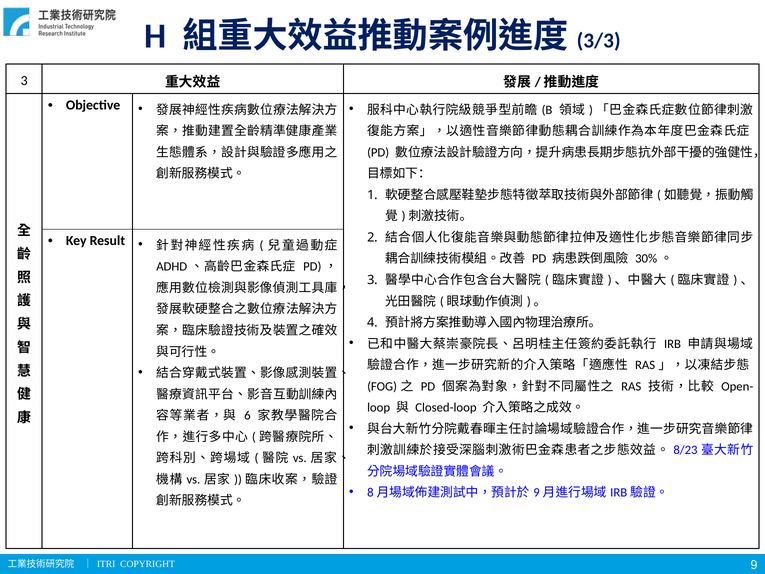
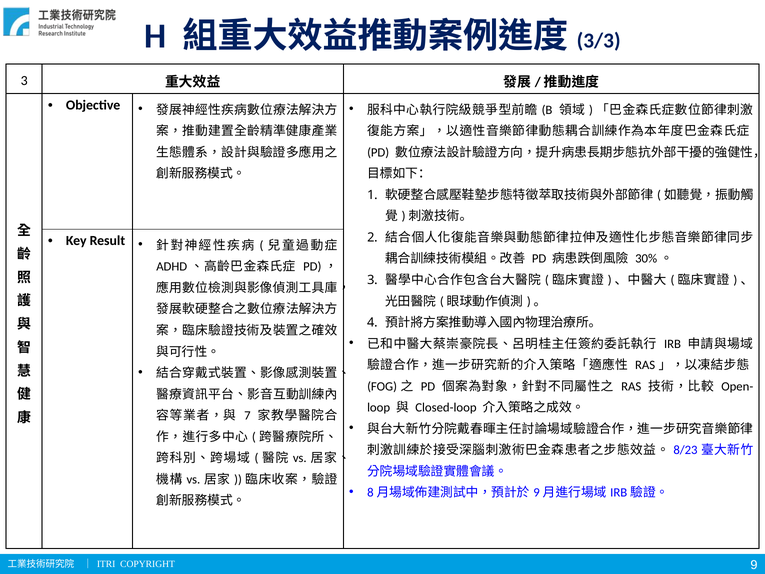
6: 6 -> 7
